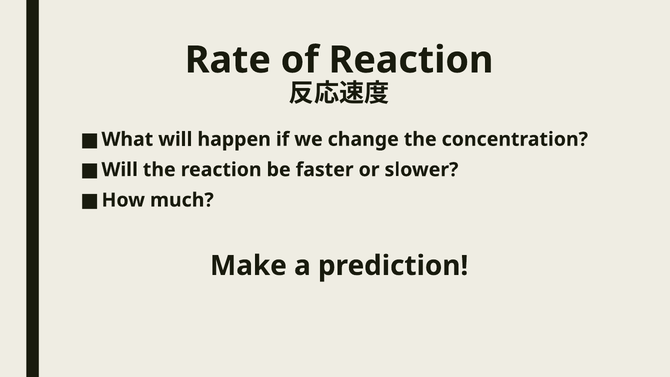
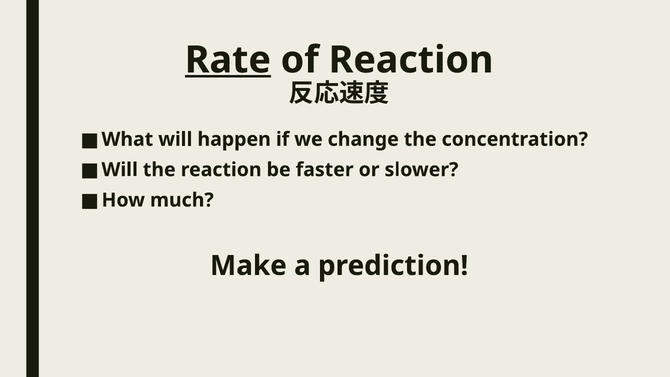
Rate underline: none -> present
